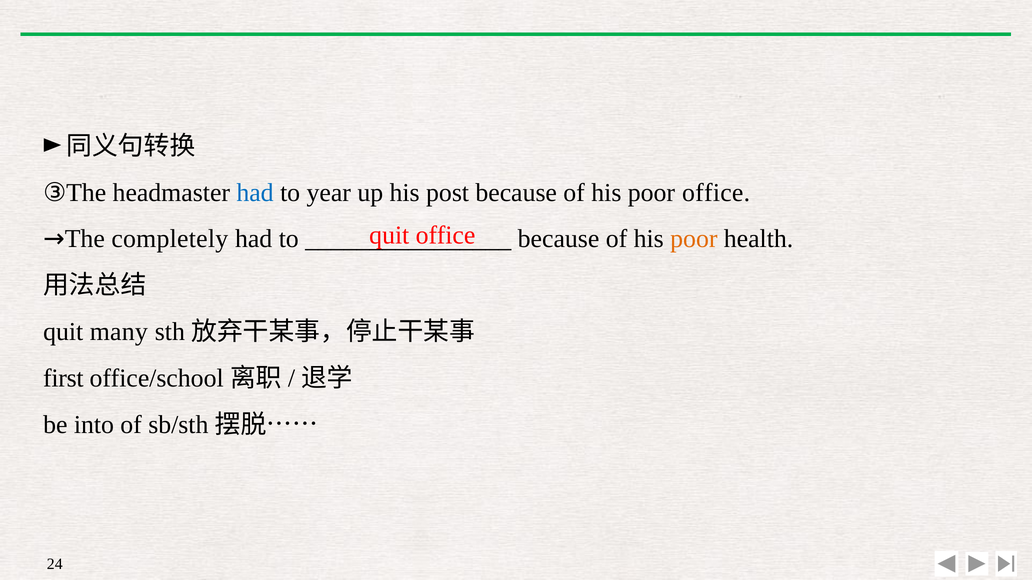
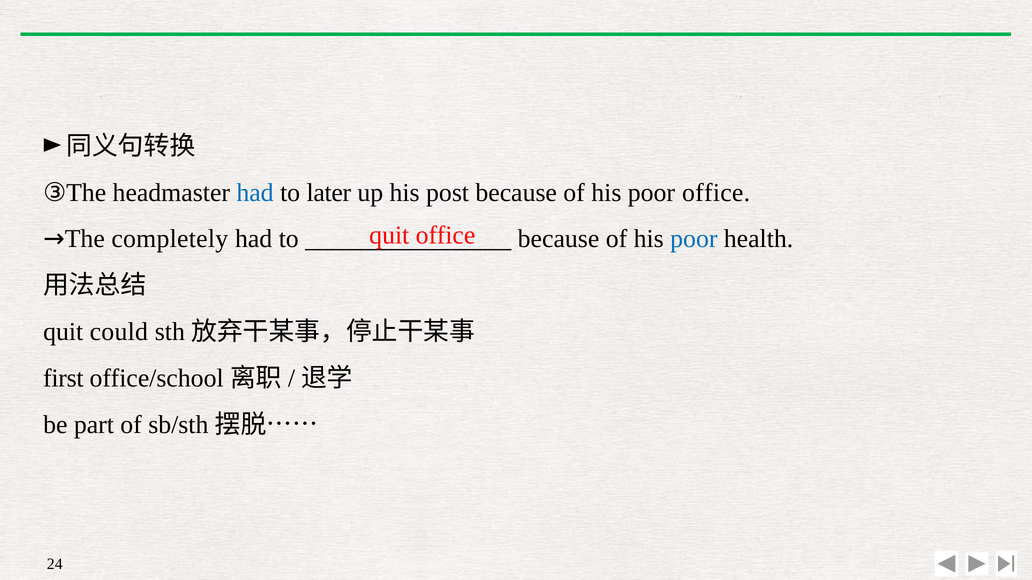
year: year -> later
poor at (694, 239) colour: orange -> blue
many: many -> could
into: into -> part
